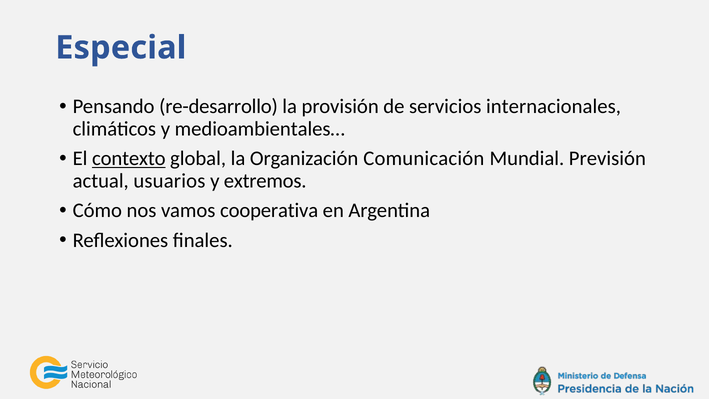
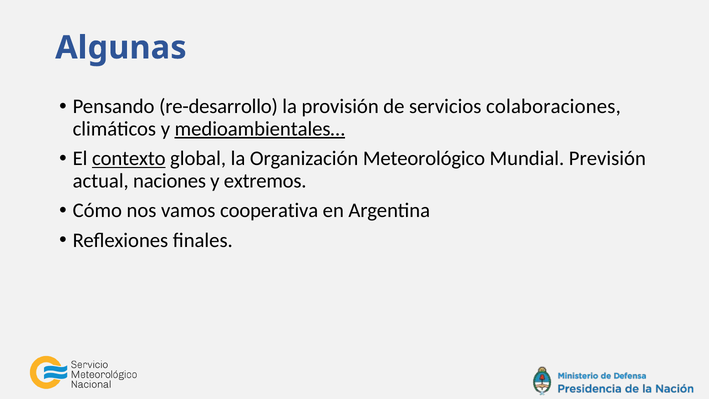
Especial: Especial -> Algunas
internacionales: internacionales -> colaboraciones
medioambientales… underline: none -> present
Comunicación: Comunicación -> Meteorológico
usuarios: usuarios -> naciones
